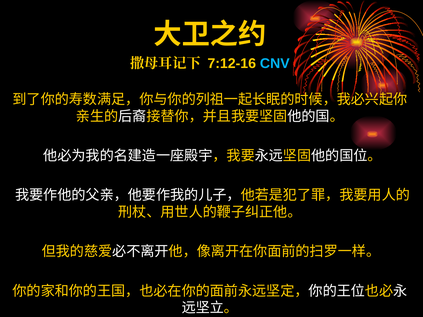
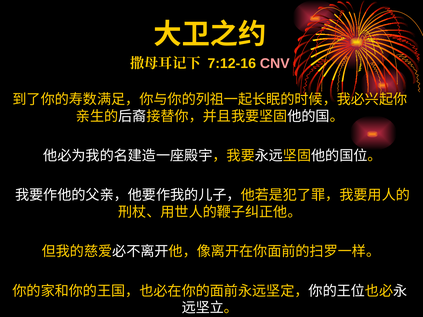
CNV colour: light blue -> pink
